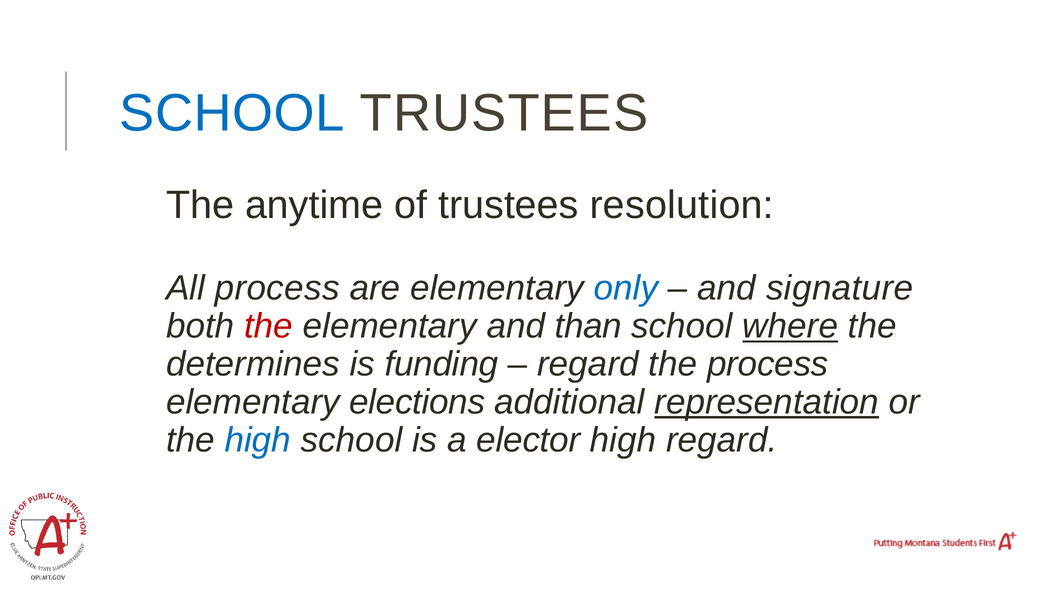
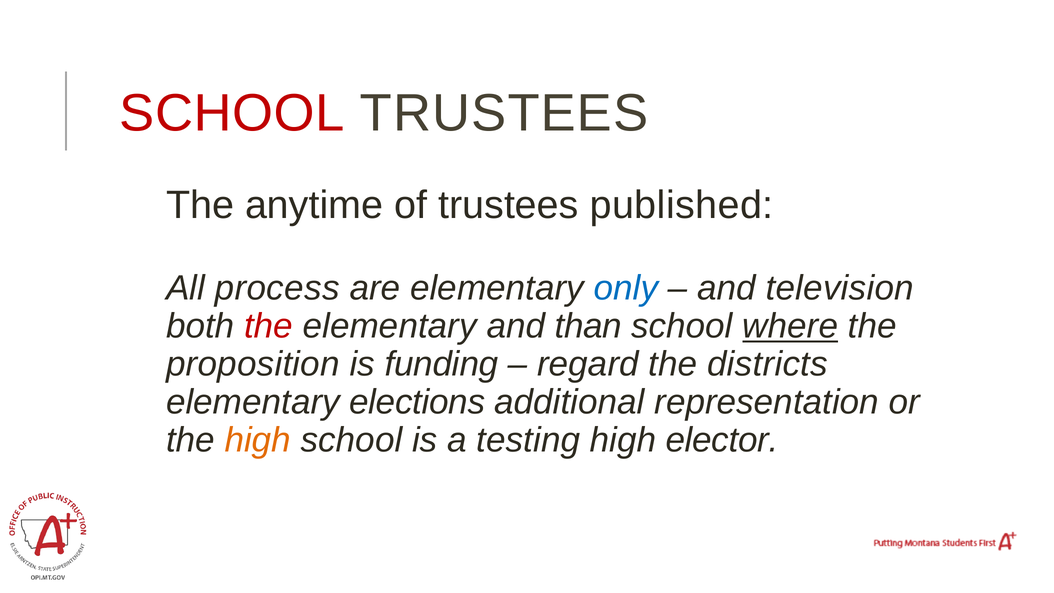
SCHOOL at (232, 113) colour: blue -> red
resolution: resolution -> published
signature: signature -> television
determines: determines -> proposition
the process: process -> districts
representation underline: present -> none
high at (258, 440) colour: blue -> orange
elector: elector -> testing
high regard: regard -> elector
